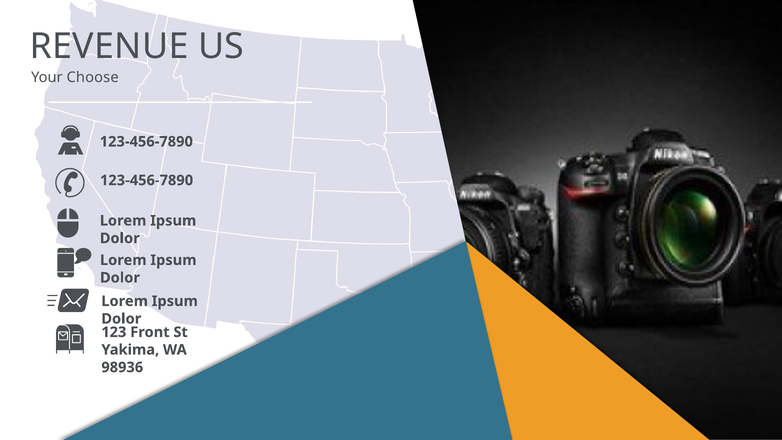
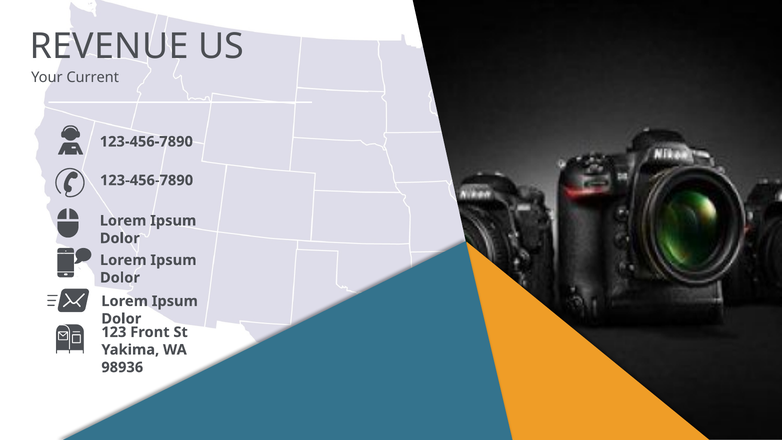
Choose: Choose -> Current
